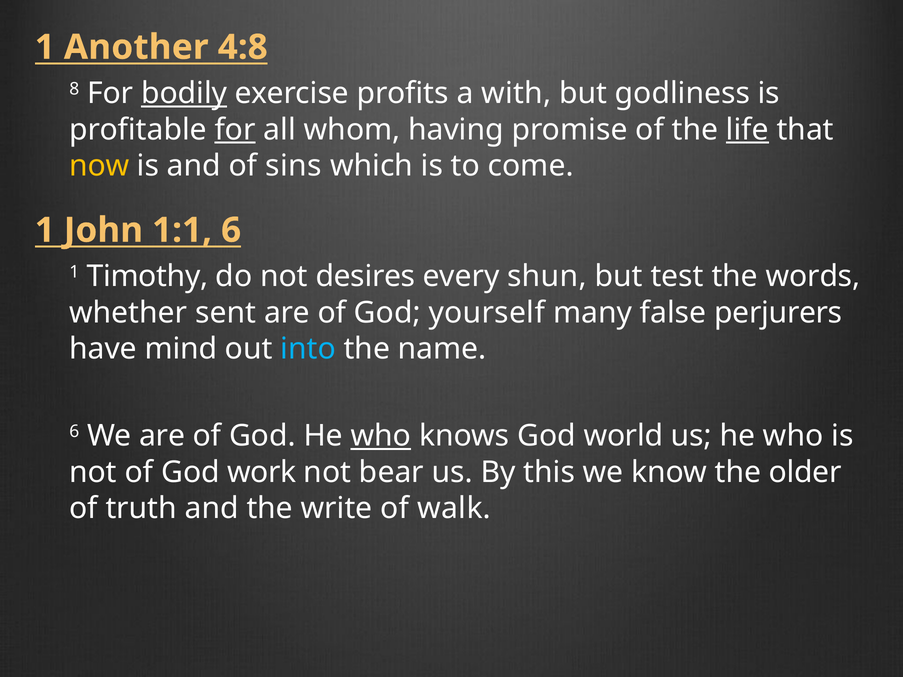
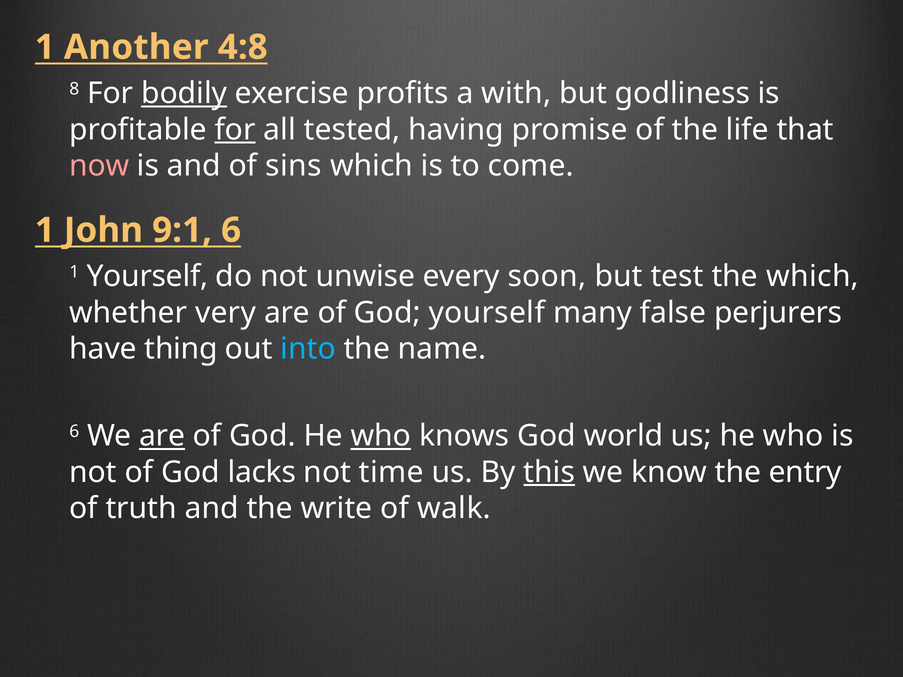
whom: whom -> tested
life underline: present -> none
now colour: yellow -> pink
1:1: 1:1 -> 9:1
1 Timothy: Timothy -> Yourself
desires: desires -> unwise
shun: shun -> soon
the words: words -> which
sent: sent -> very
mind: mind -> thing
are at (162, 436) underline: none -> present
work: work -> lacks
bear: bear -> time
this underline: none -> present
older: older -> entry
